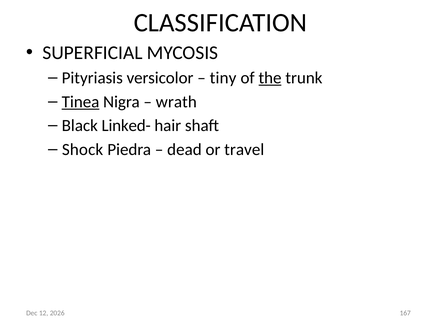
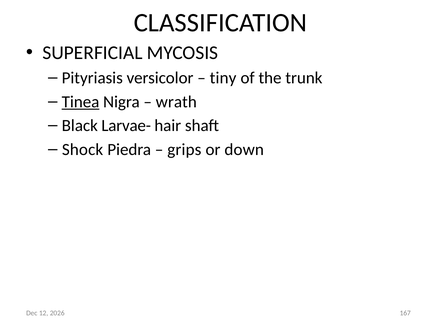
the underline: present -> none
Linked-: Linked- -> Larvae-
dead: dead -> grips
travel: travel -> down
